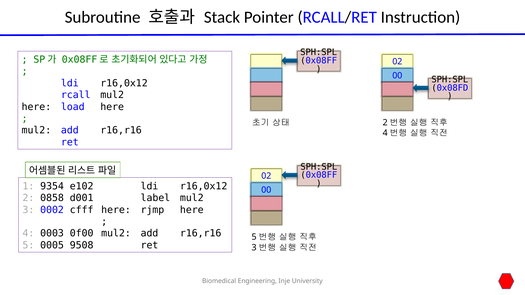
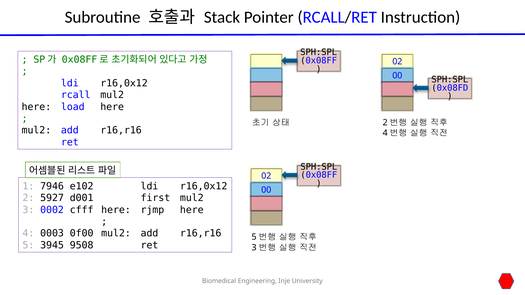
9354: 9354 -> 7946
0858: 0858 -> 5927
label: label -> first
0005: 0005 -> 3945
